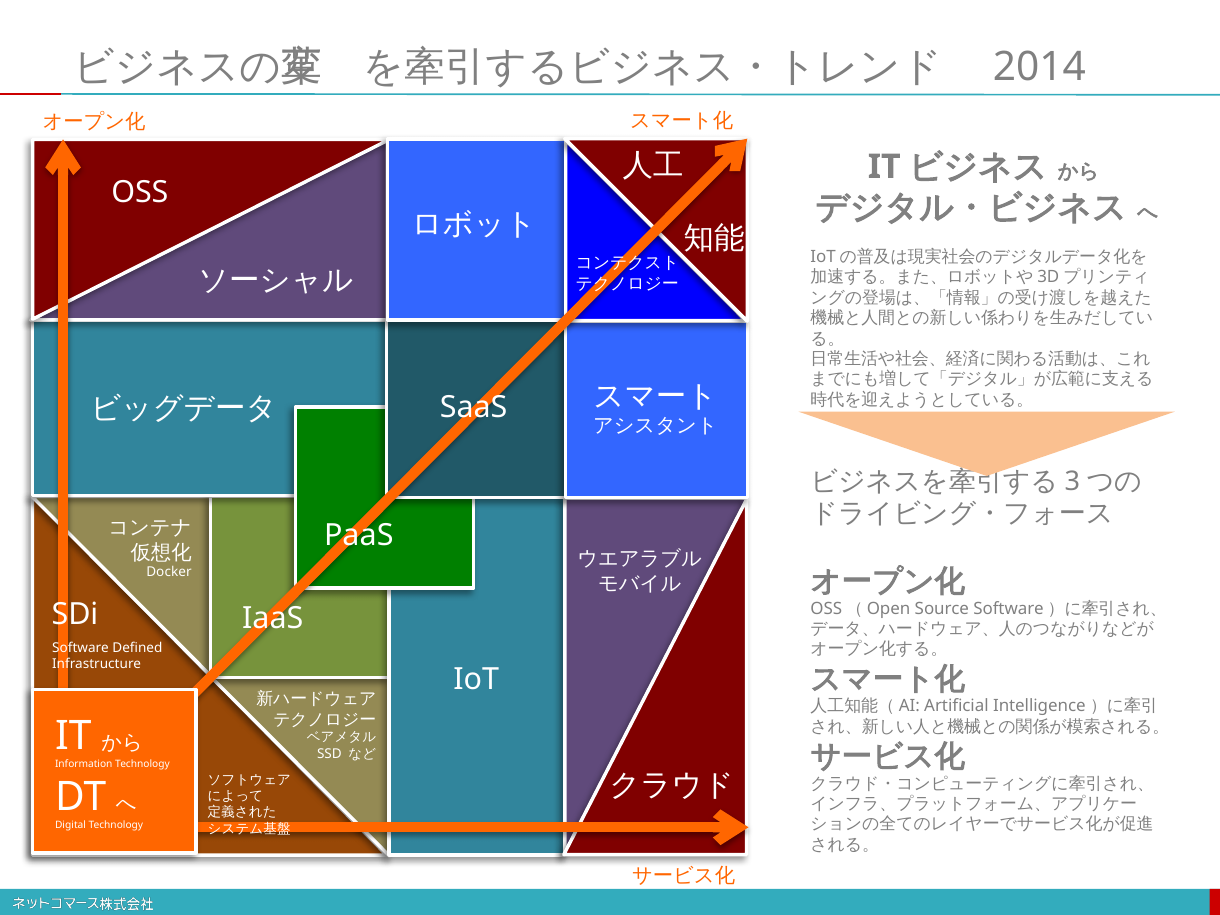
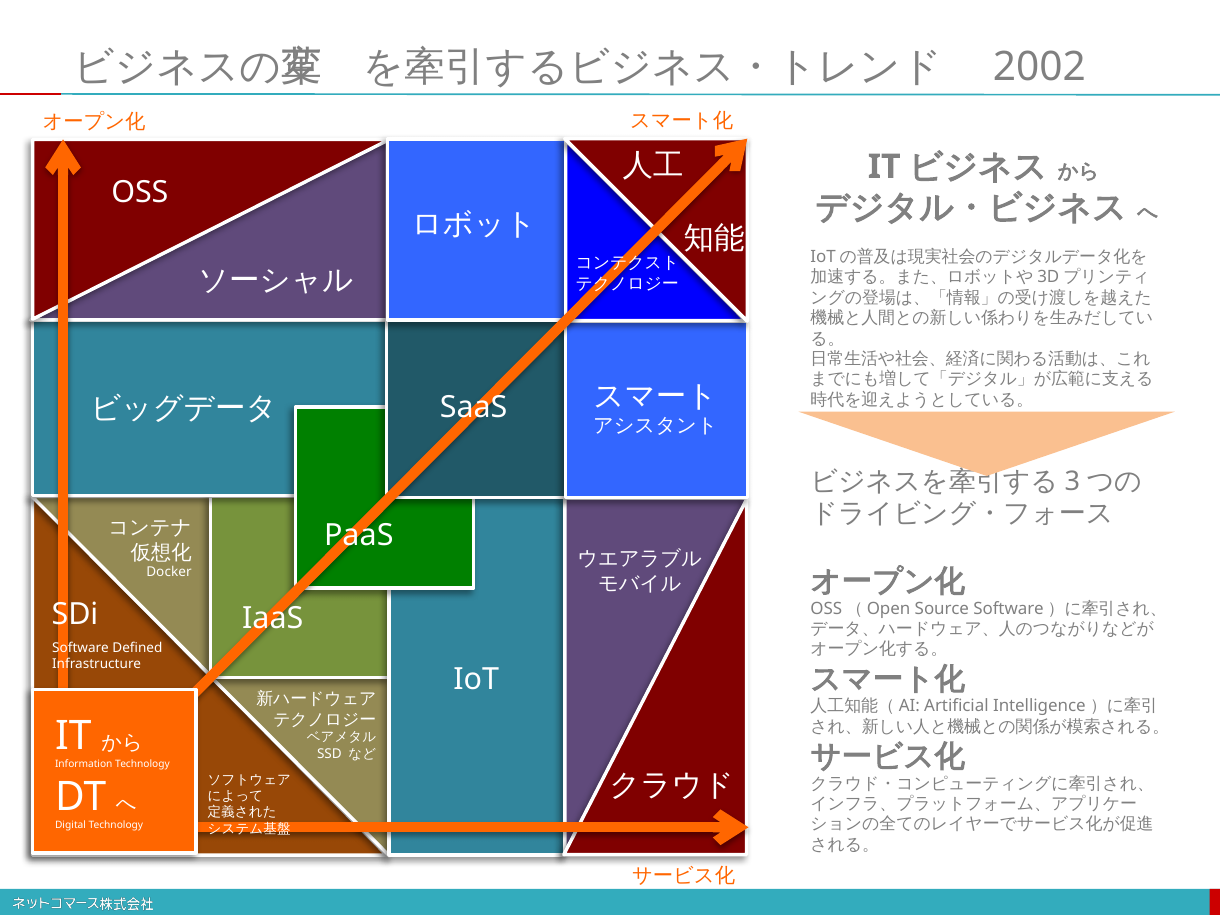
2014: 2014 -> 2002
